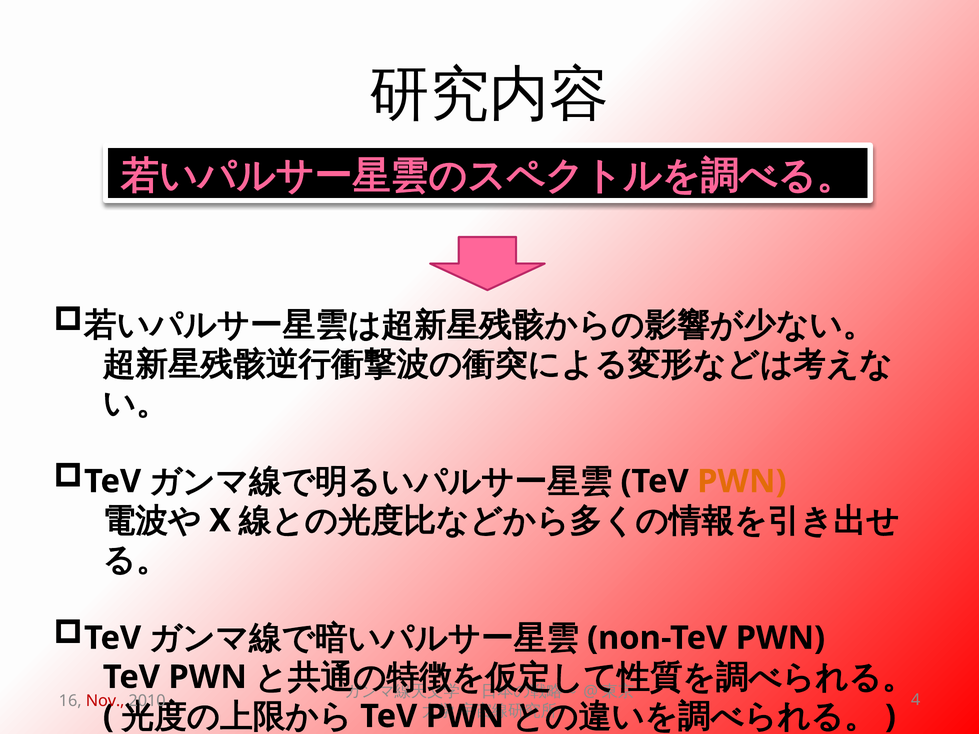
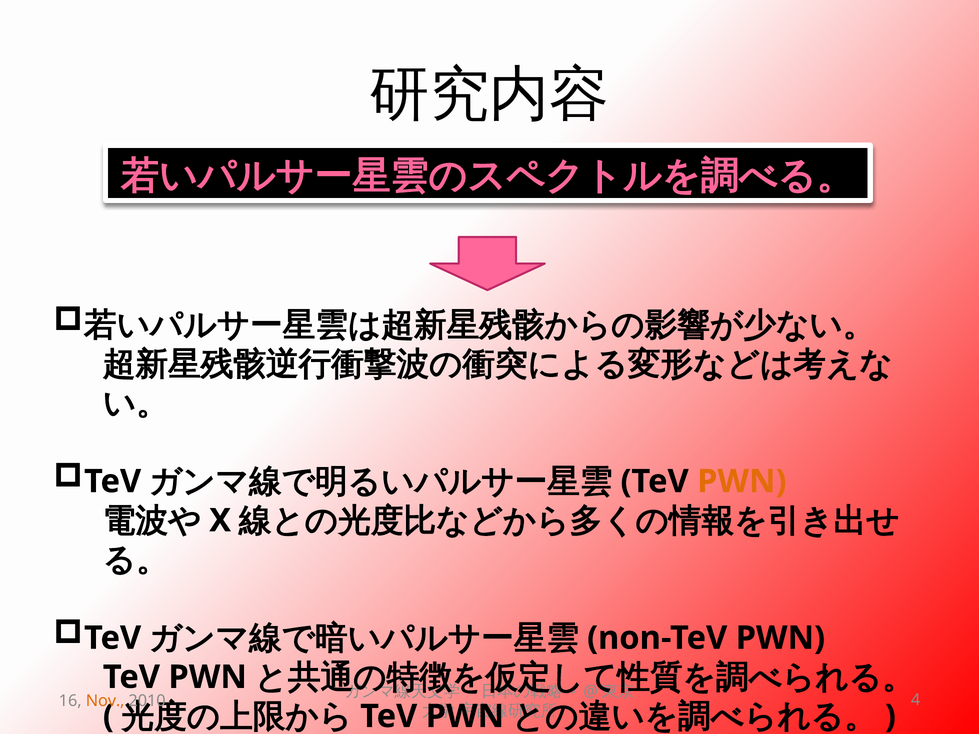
Nov colour: red -> orange
